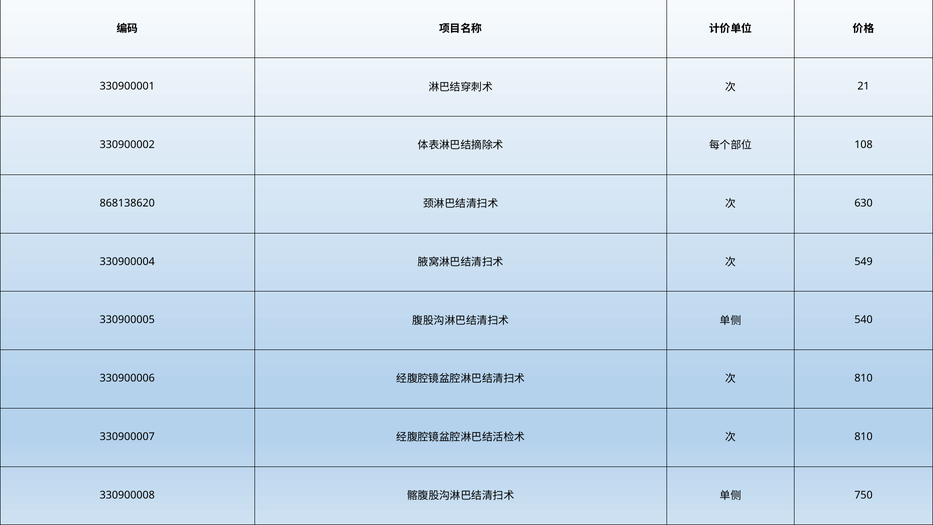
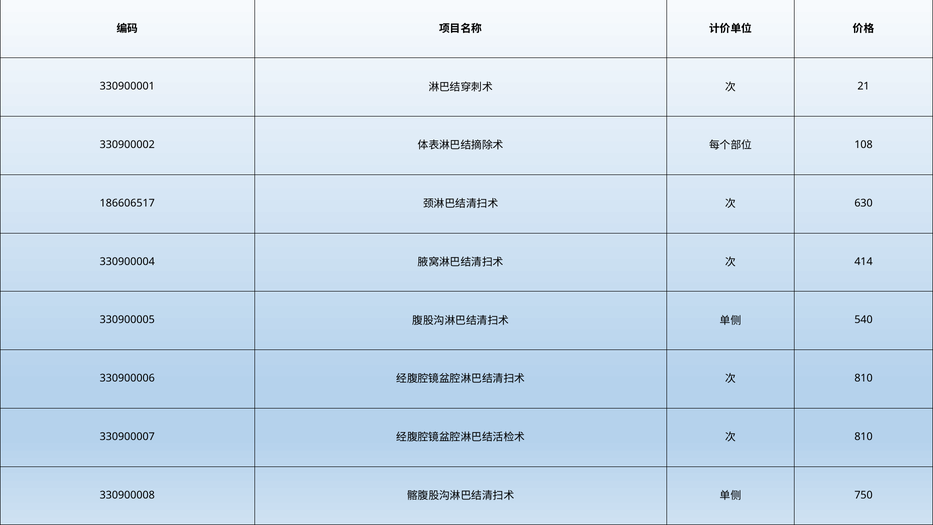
868138620: 868138620 -> 186606517
549: 549 -> 414
